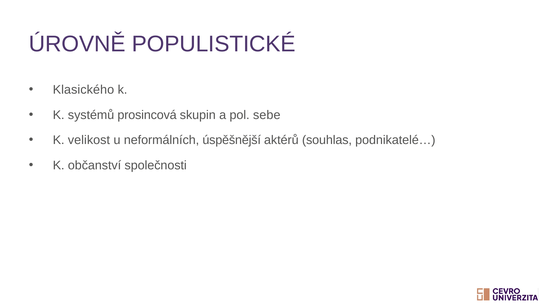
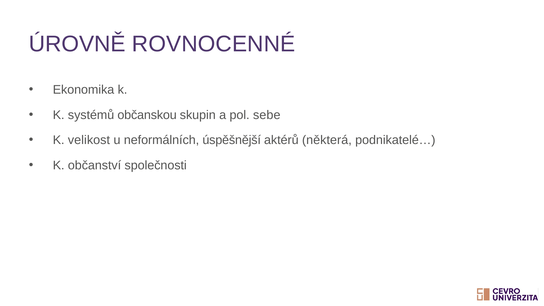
POPULISTICKÉ: POPULISTICKÉ -> ROVNOCENNÉ
Klasického: Klasického -> Ekonomika
prosincová: prosincová -> občanskou
souhlas: souhlas -> některá
